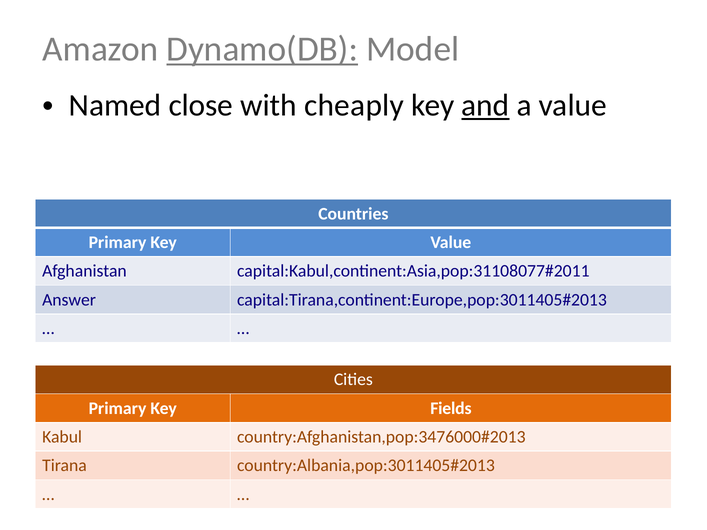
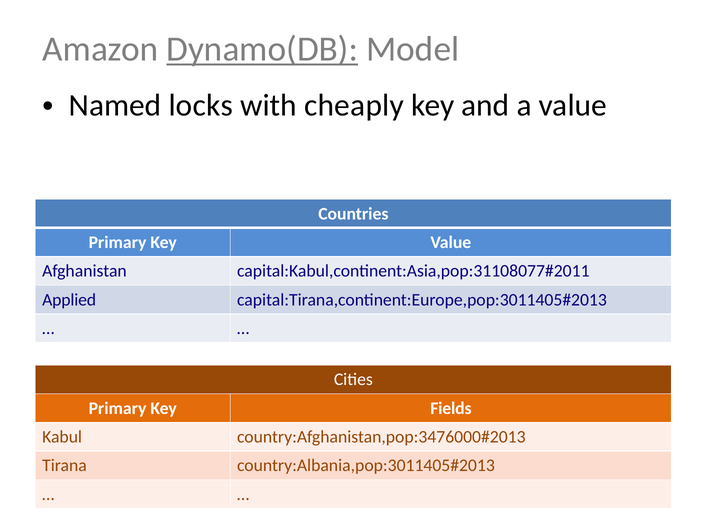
close: close -> locks
and underline: present -> none
Answer: Answer -> Applied
